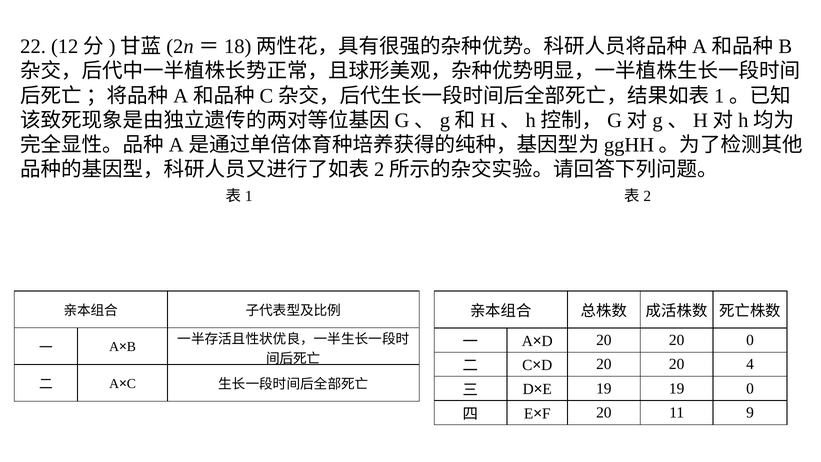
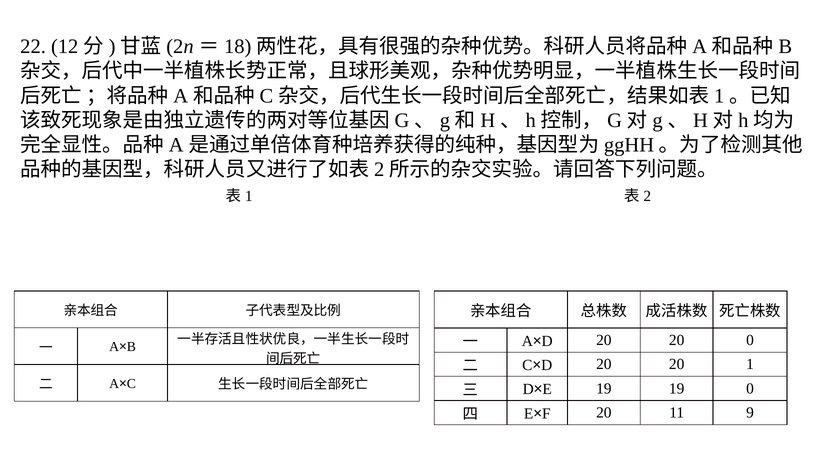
4: 4 -> 1
